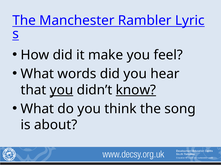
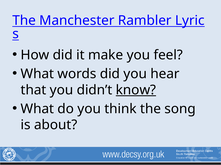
you at (62, 90) underline: present -> none
